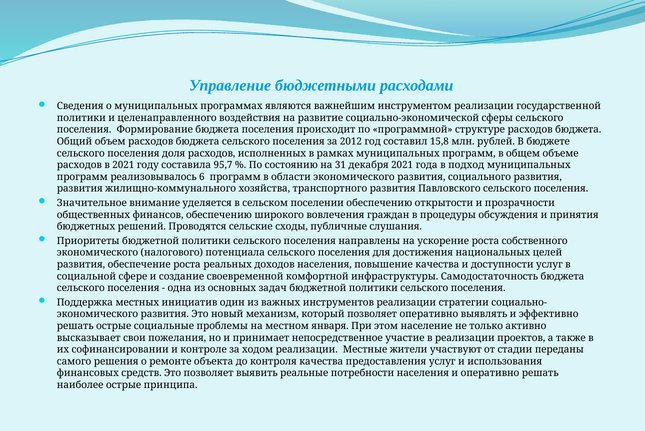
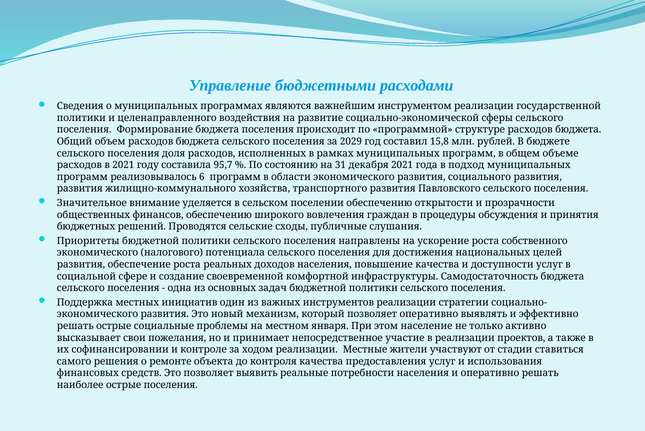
2012: 2012 -> 2029
переданы: переданы -> ставиться
острые принципа: принципа -> поселения
